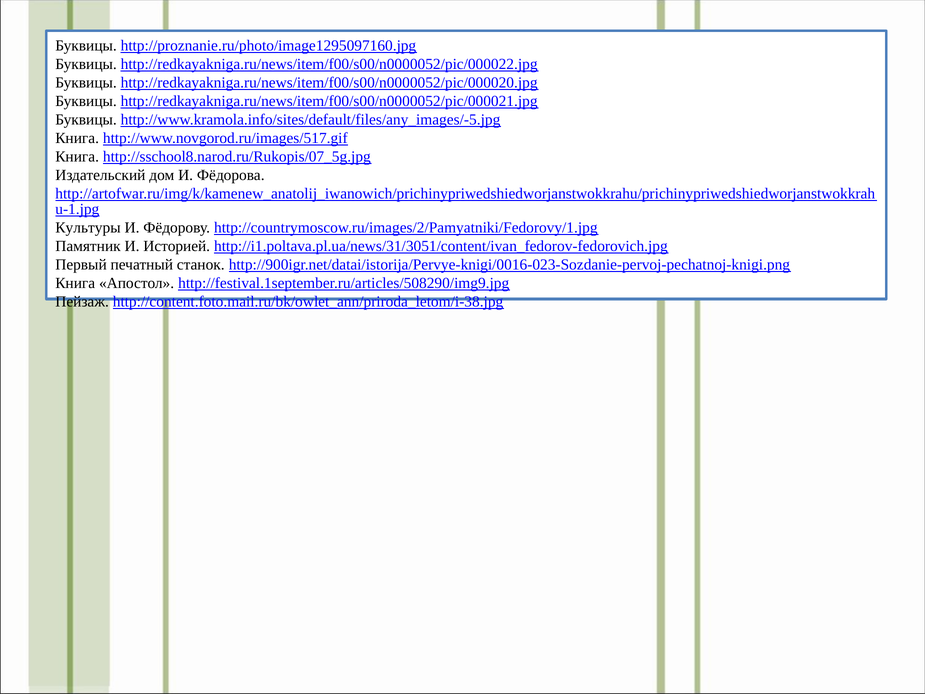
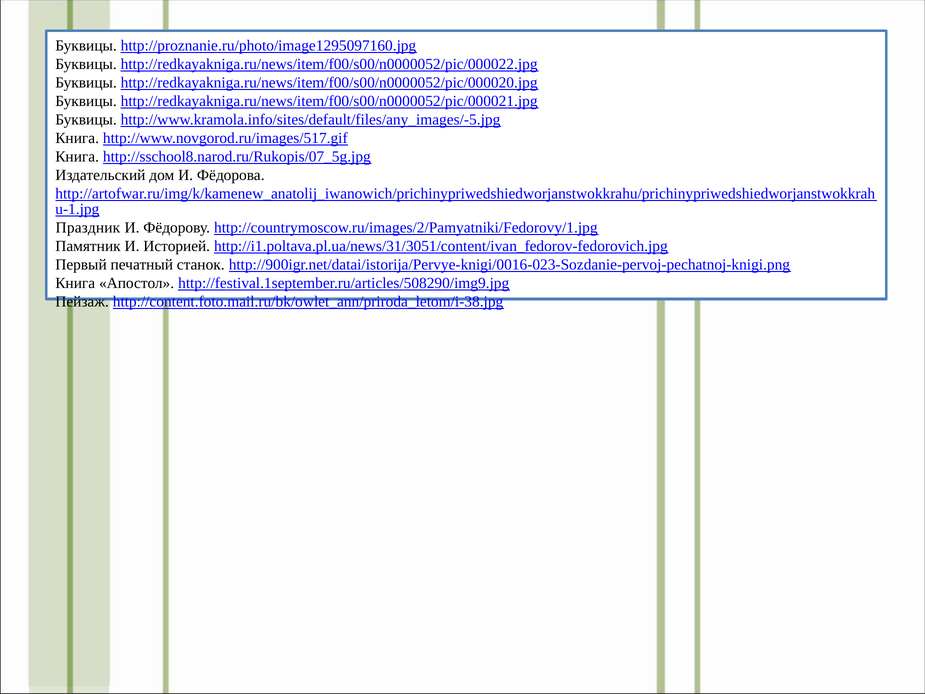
Культуры: Культуры -> Праздник
